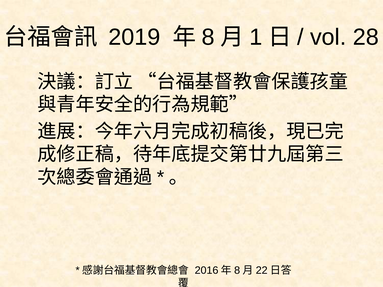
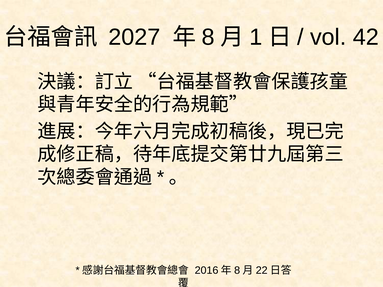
2019: 2019 -> 2027
28: 28 -> 42
